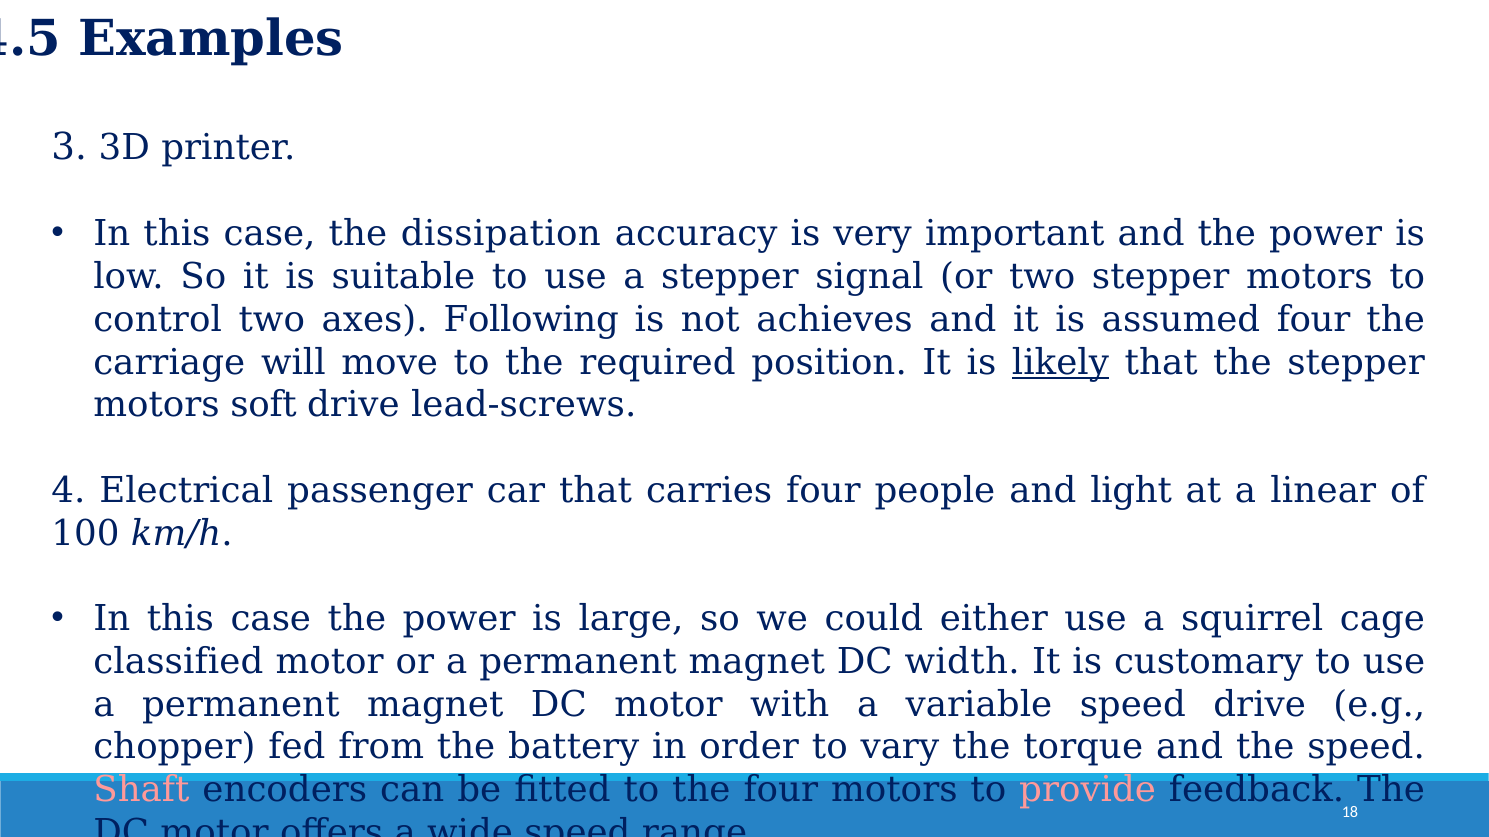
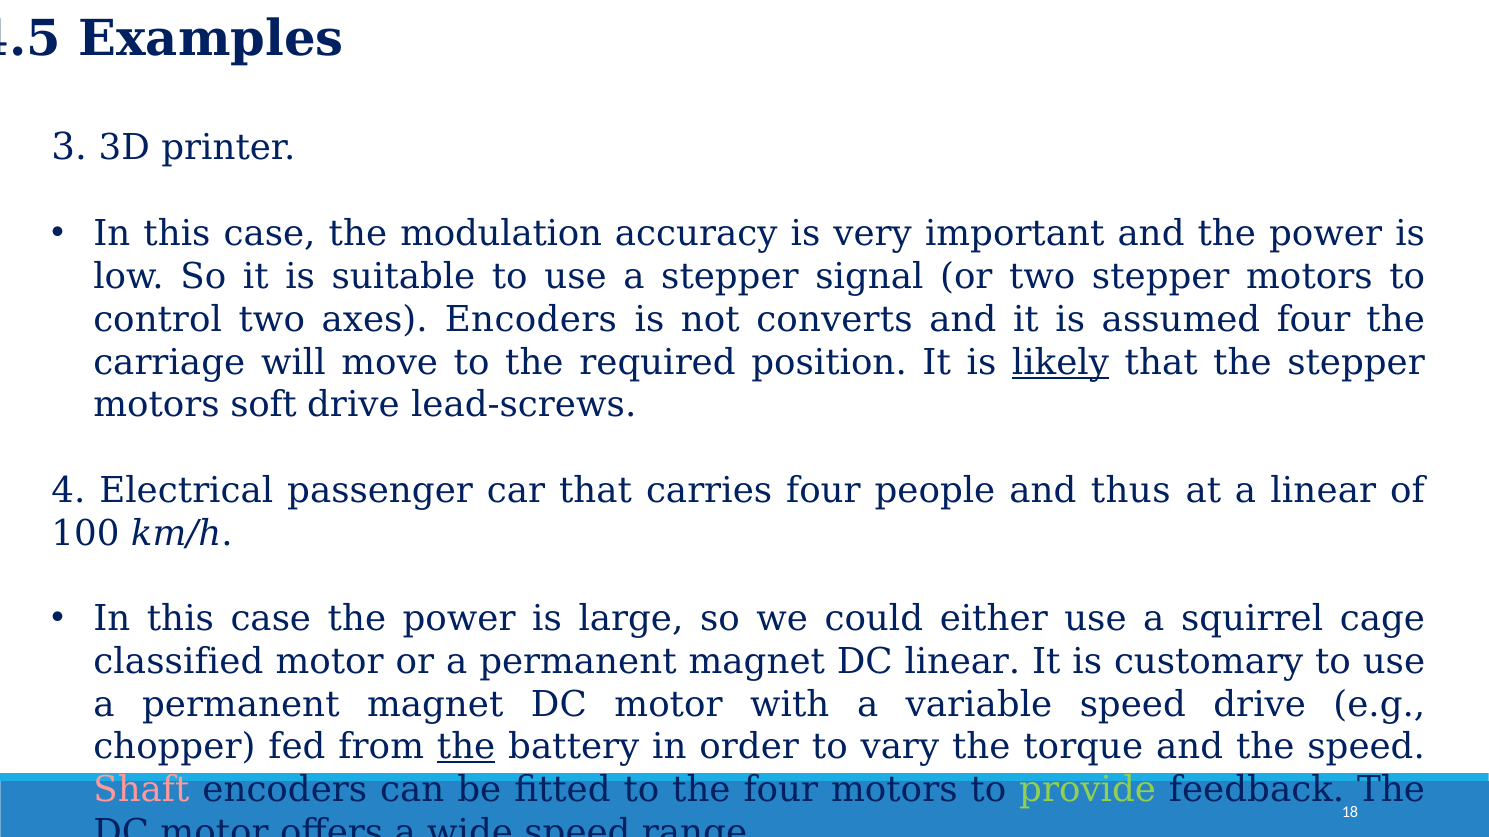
dissipation: dissipation -> modulation
axes Following: Following -> Encoders
achieves: achieves -> converts
light: light -> thus
DC width: width -> linear
the at (466, 748) underline: none -> present
provide colour: pink -> light green
